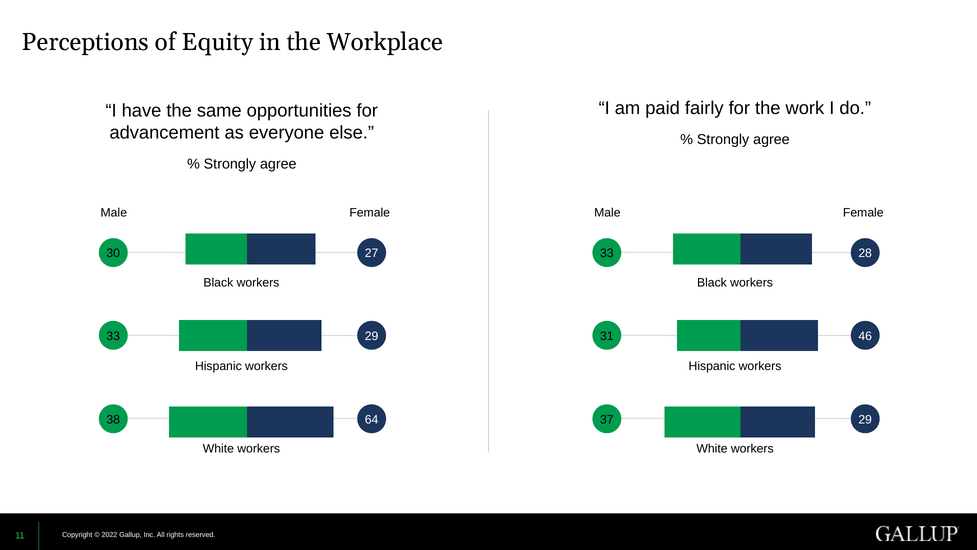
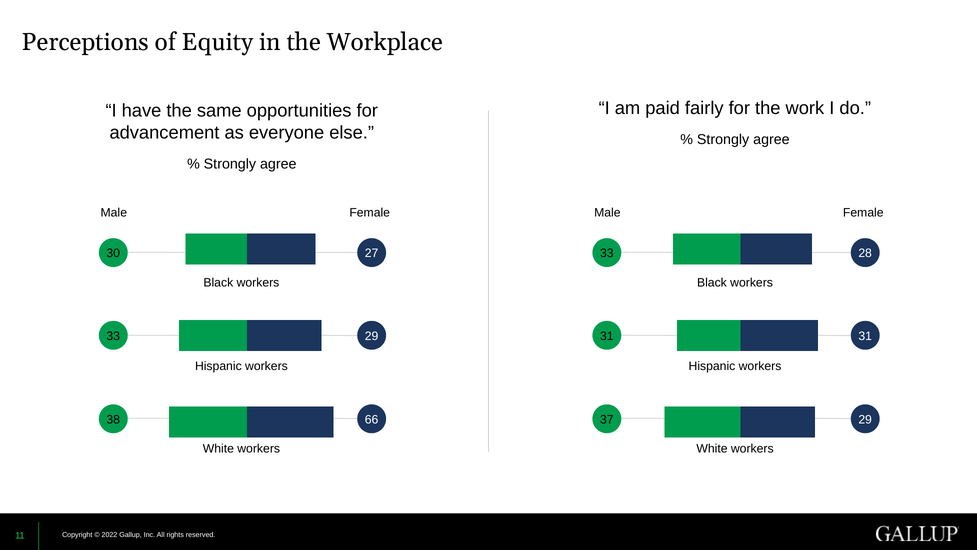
31 46: 46 -> 31
64: 64 -> 66
